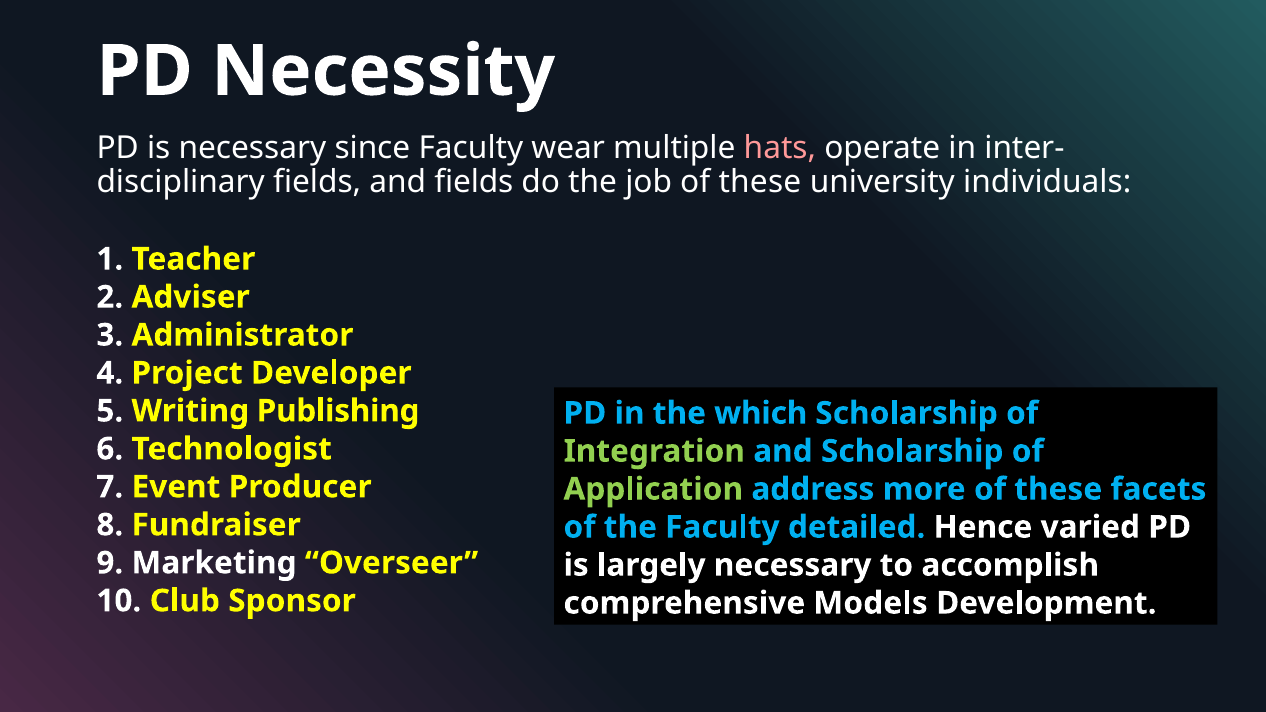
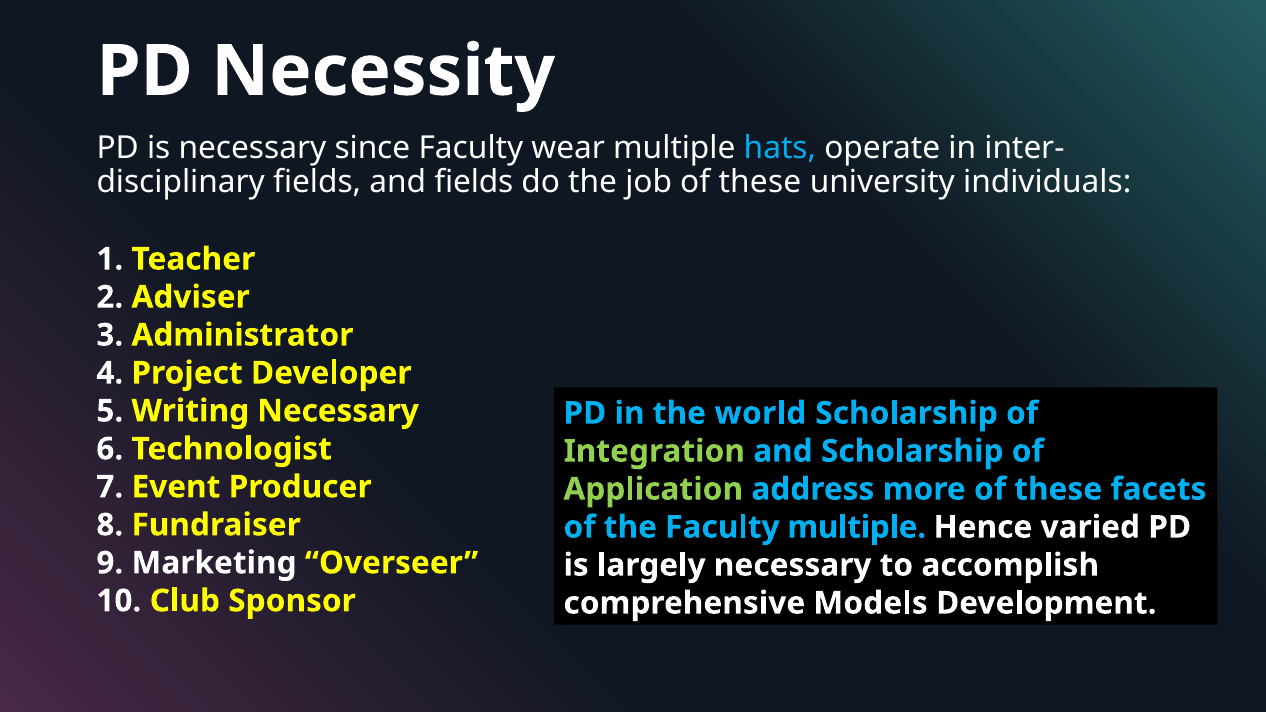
hats colour: pink -> light blue
Writing Publishing: Publishing -> Necessary
which: which -> world
Faculty detailed: detailed -> multiple
